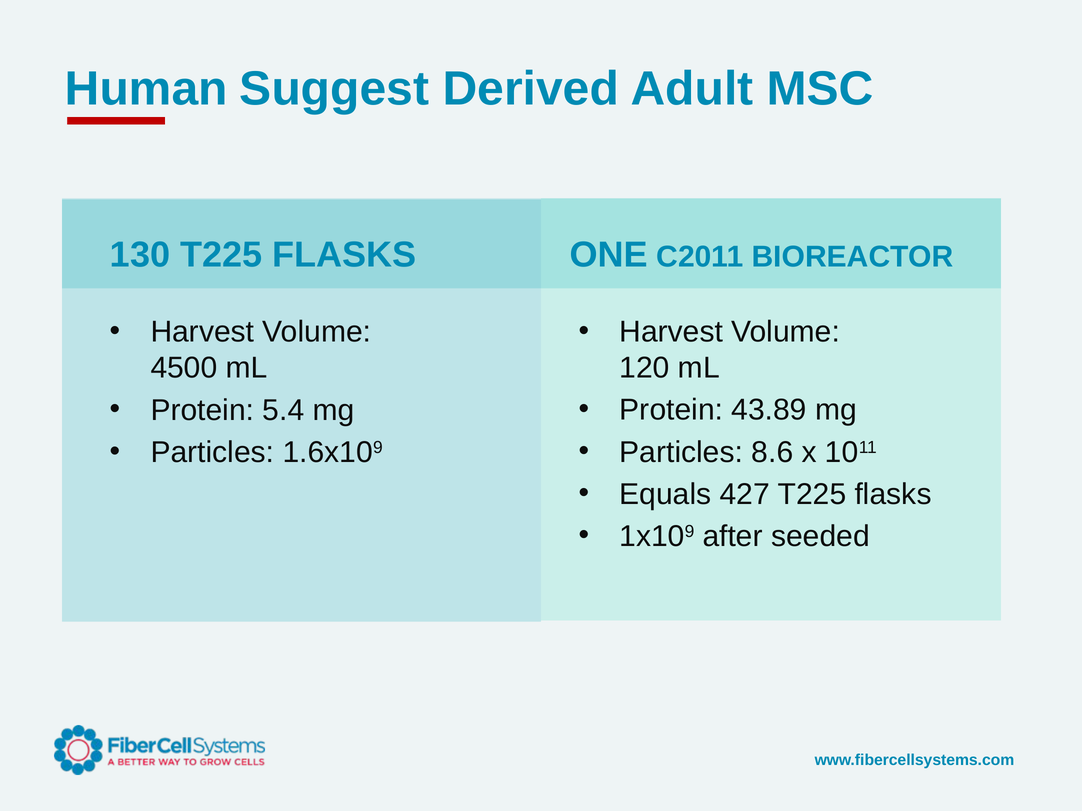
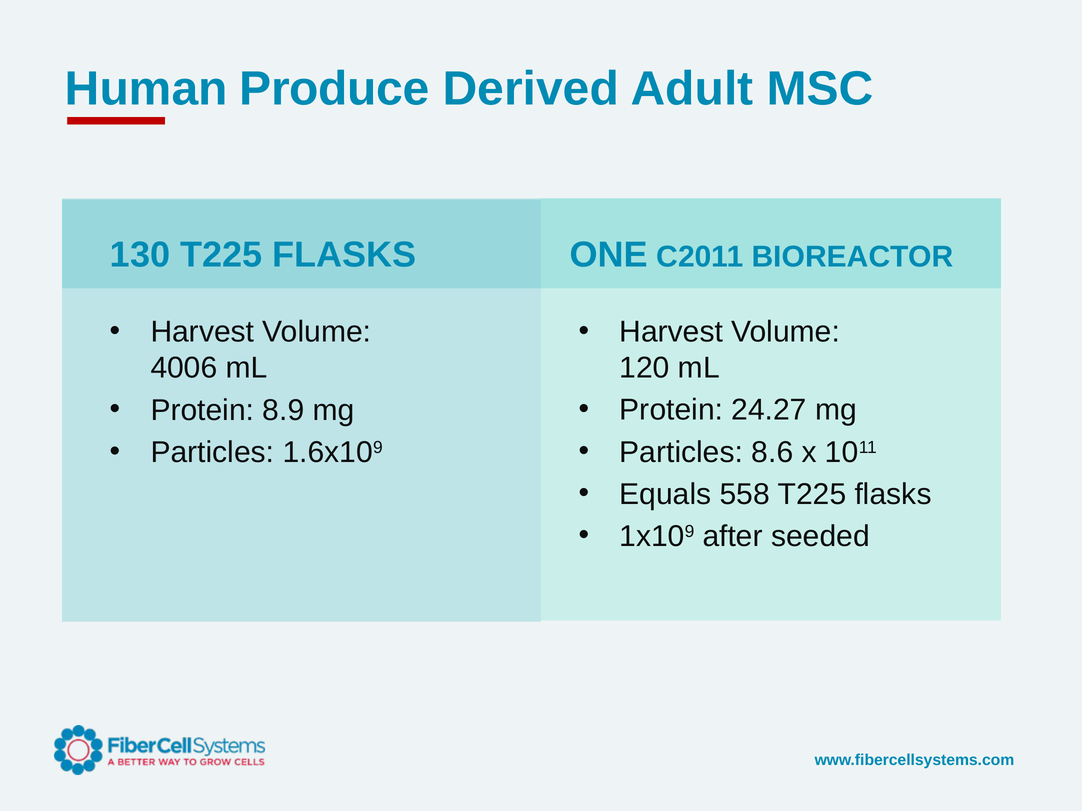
Suggest: Suggest -> Produce
4500: 4500 -> 4006
43.89: 43.89 -> 24.27
5.4: 5.4 -> 8.9
427: 427 -> 558
